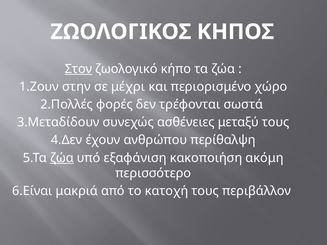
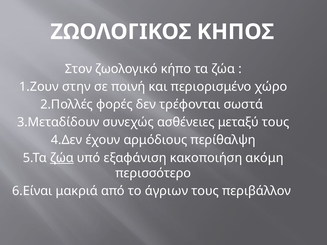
Στον underline: present -> none
μέχρι: μέχρι -> ποινή
ανθρώπου: ανθρώπου -> αρμόδιους
κατοχή: κατοχή -> άγριων
